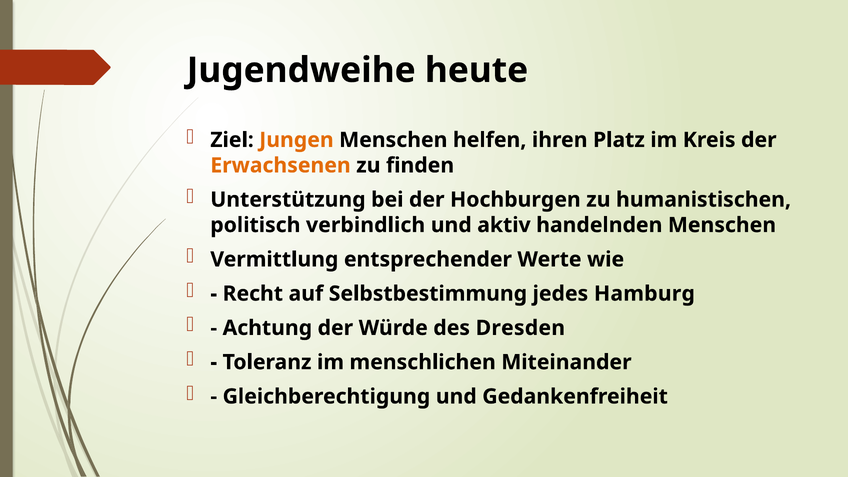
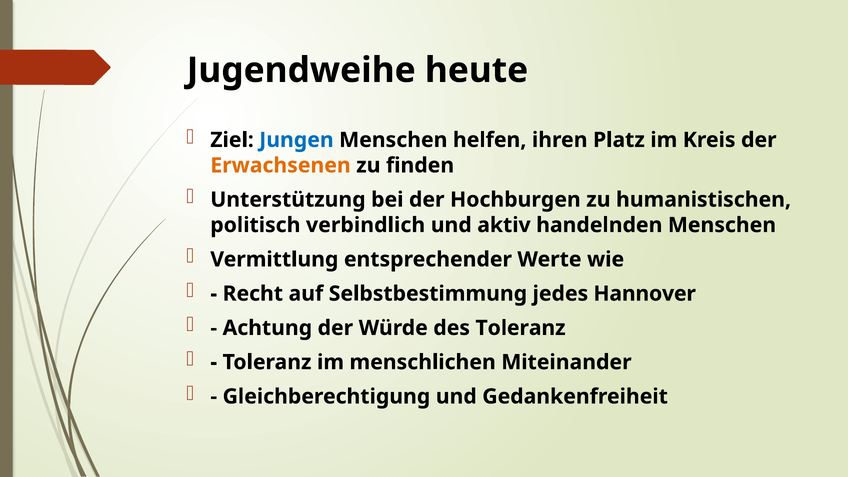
Jungen colour: orange -> blue
Hamburg: Hamburg -> Hannover
des Dresden: Dresden -> Toleranz
